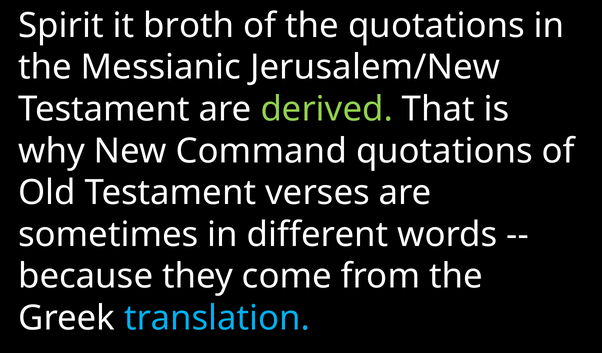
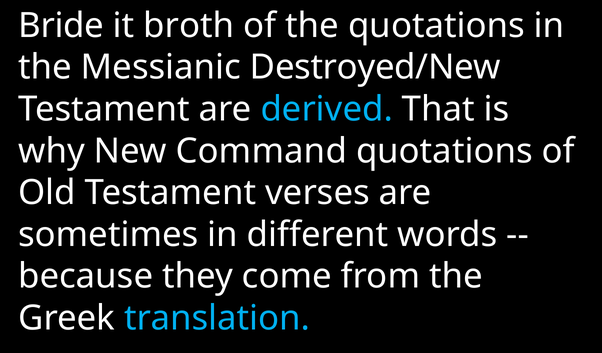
Spirit: Spirit -> Bride
Jerusalem/New: Jerusalem/New -> Destroyed/New
derived colour: light green -> light blue
